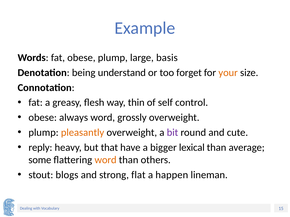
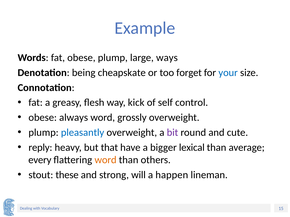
basis: basis -> ways
understand: understand -> cheapskate
your colour: orange -> blue
thin: thin -> kick
pleasantly colour: orange -> blue
some: some -> every
blogs: blogs -> these
flat: flat -> will
